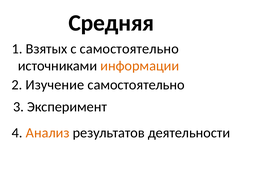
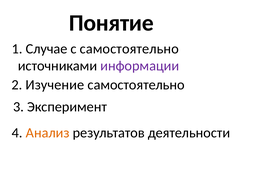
Средняя: Средняя -> Понятие
Взятых: Взятых -> Случае
информации colour: orange -> purple
